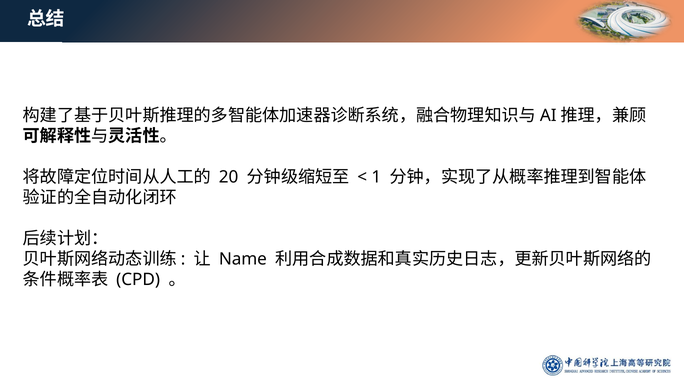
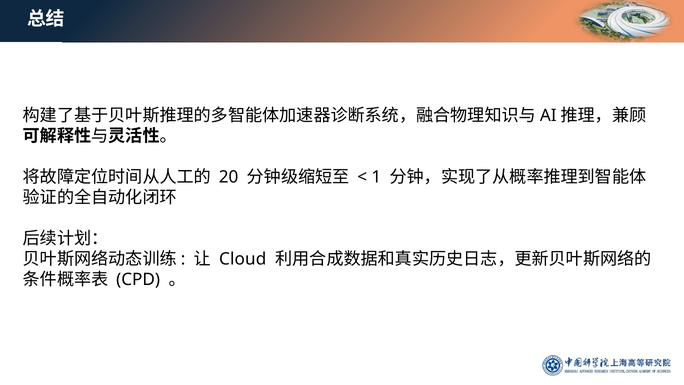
Name: Name -> Cloud
